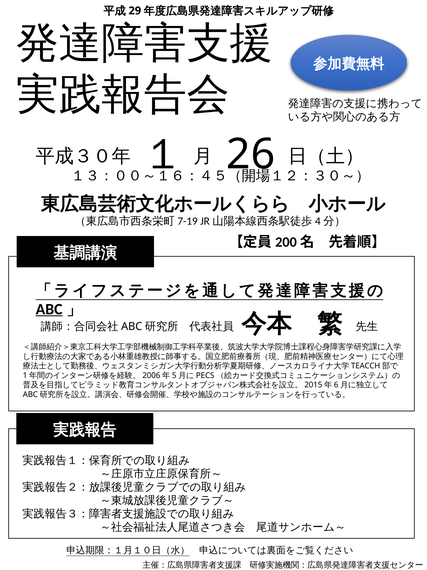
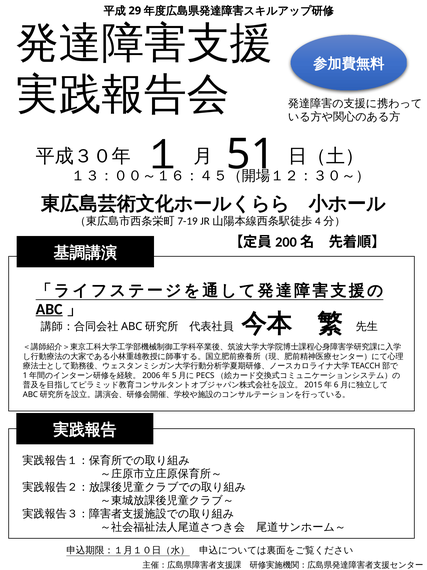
26: 26 -> 51
